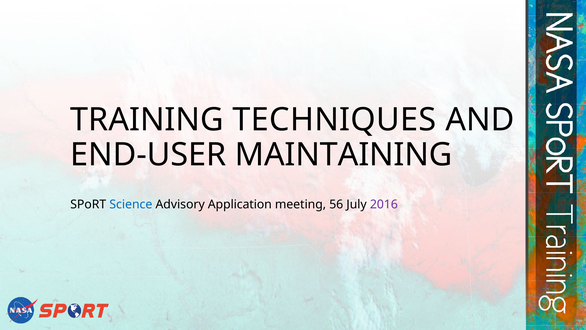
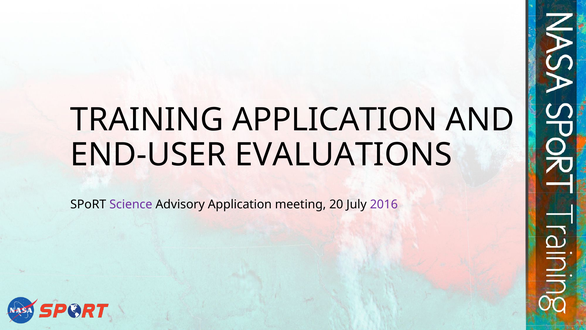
TRAINING TECHNIQUES: TECHNIQUES -> APPLICATION
MAINTAINING: MAINTAINING -> EVALUATIONS
Science colour: blue -> purple
56: 56 -> 20
